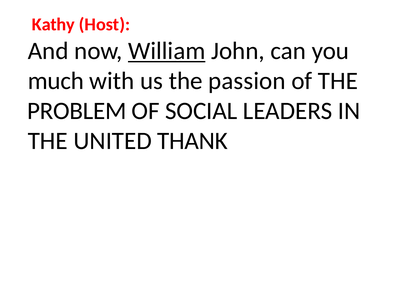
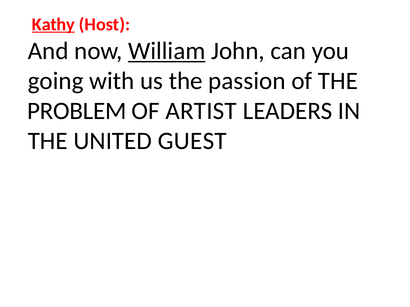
Kathy underline: none -> present
much: much -> going
SOCIAL: SOCIAL -> ARTIST
THANK: THANK -> GUEST
